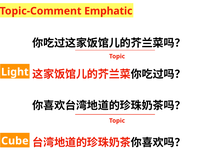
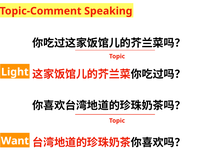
Emphatic: Emphatic -> Speaking
Cube: Cube -> Want
